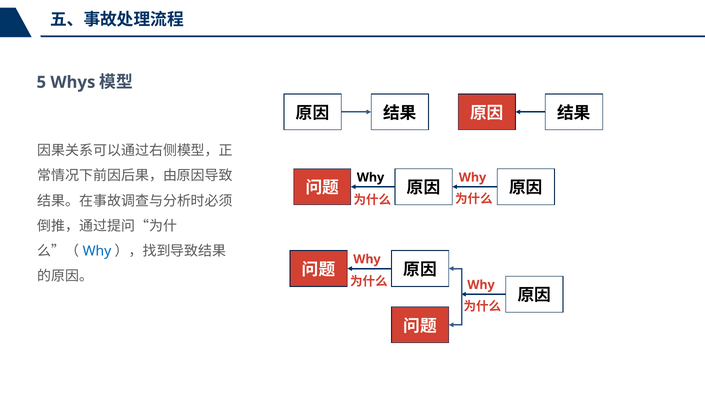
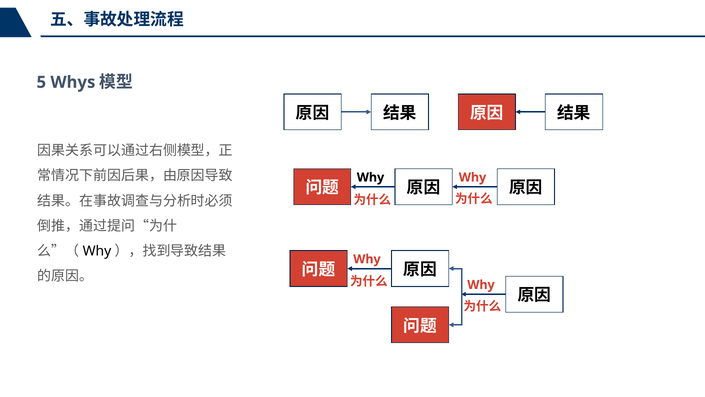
Why at (97, 251) colour: blue -> black
